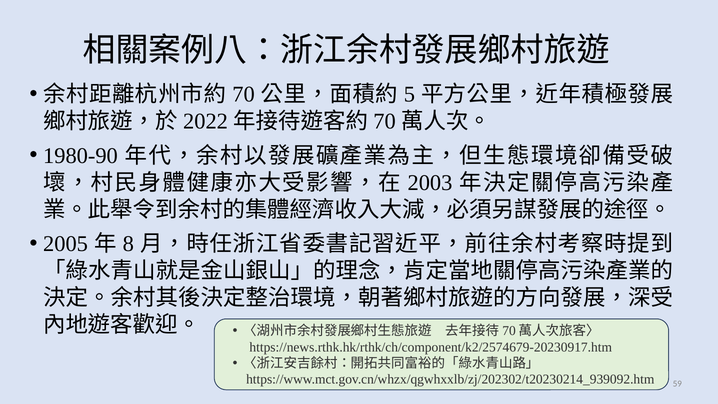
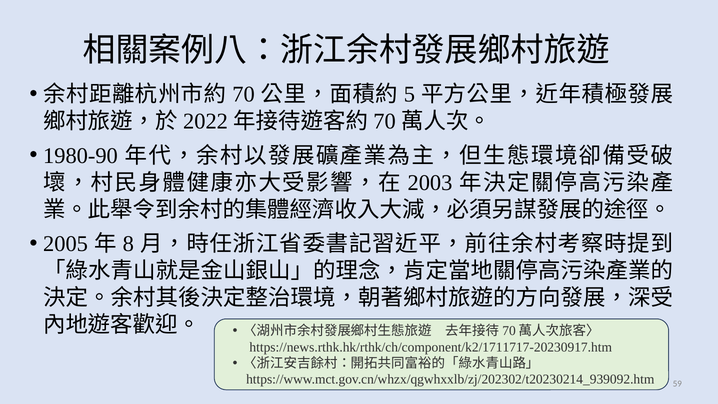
https://news.rthk.hk/rthk/ch/component/k2/2574679-20230917.htm: https://news.rthk.hk/rthk/ch/component/k2/2574679-20230917.htm -> https://news.rthk.hk/rthk/ch/component/k2/1711717-20230917.htm
